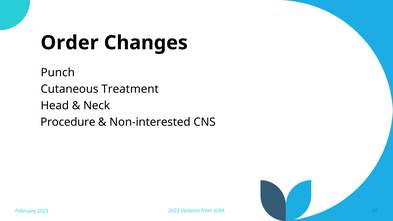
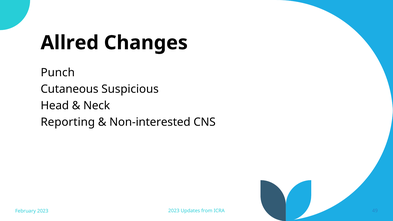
Order: Order -> Allred
Treatment: Treatment -> Suspicious
Procedure: Procedure -> Reporting
